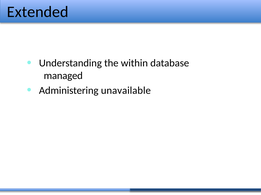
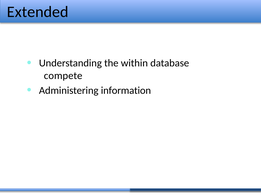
managed: managed -> compete
unavailable: unavailable -> information
